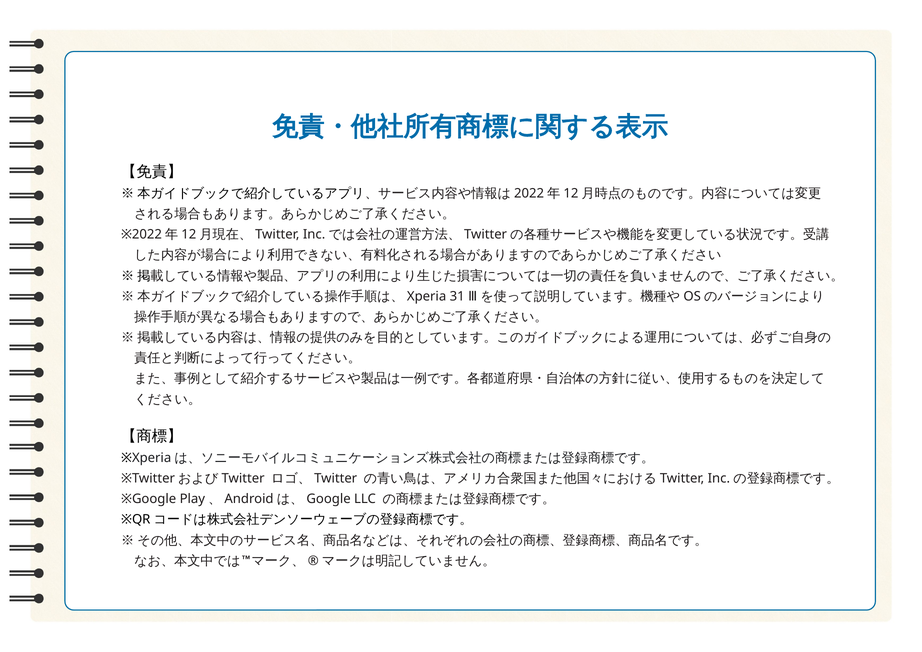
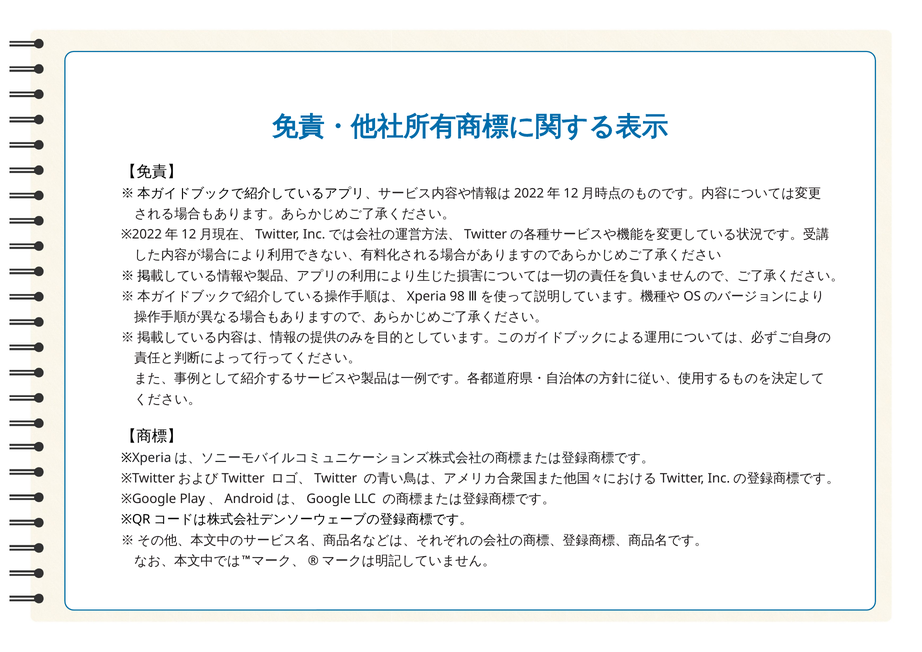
31: 31 -> 98
